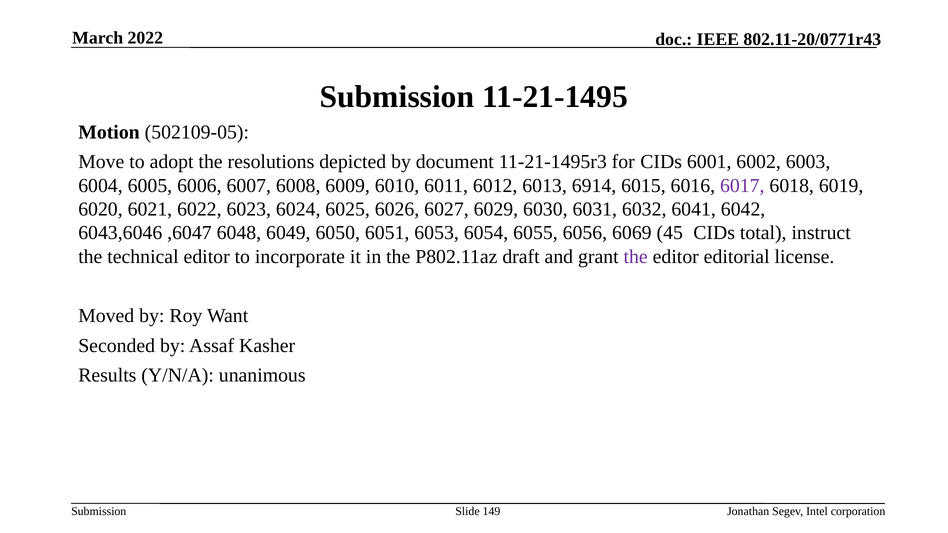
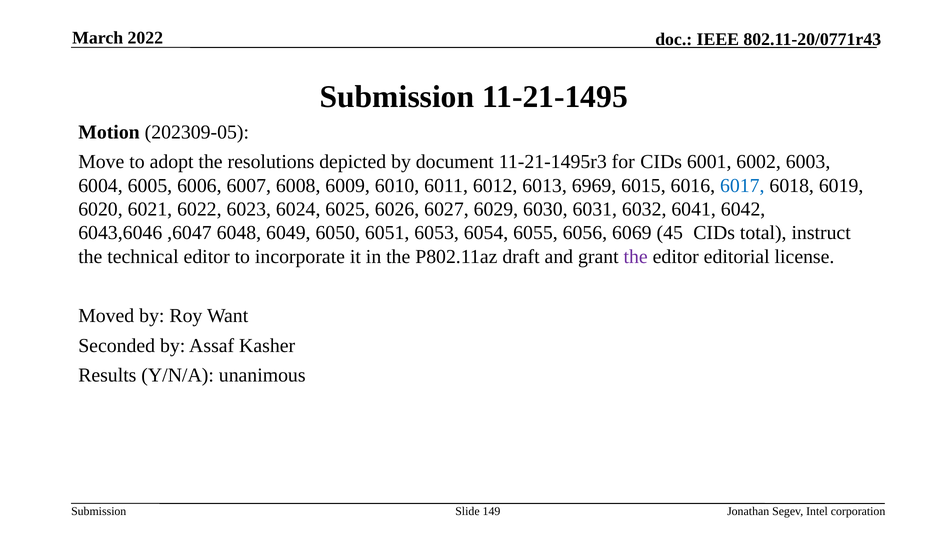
502109-05: 502109-05 -> 202309-05
6914: 6914 -> 6969
6017 colour: purple -> blue
